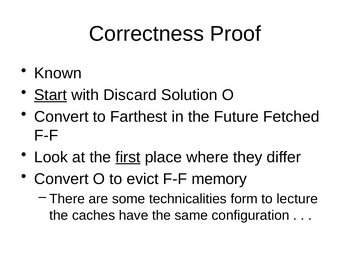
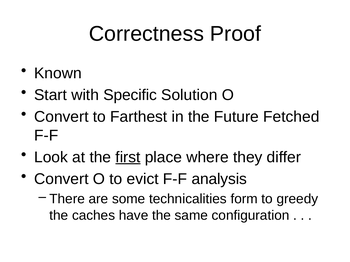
Start underline: present -> none
Discard: Discard -> Specific
memory: memory -> analysis
lecture: lecture -> greedy
